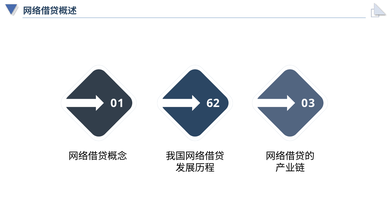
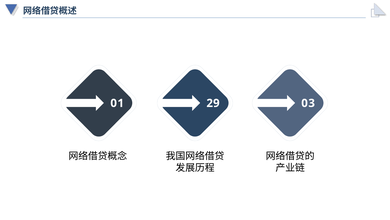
62: 62 -> 29
